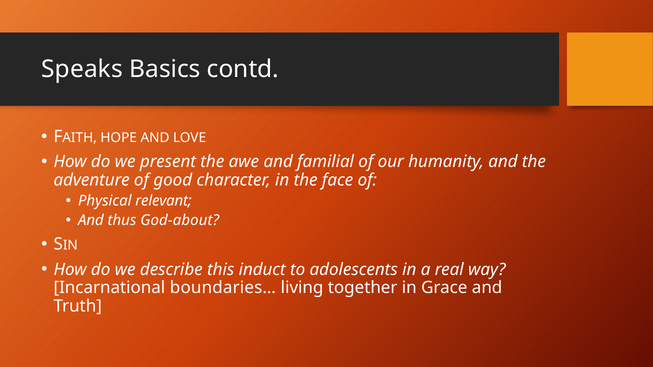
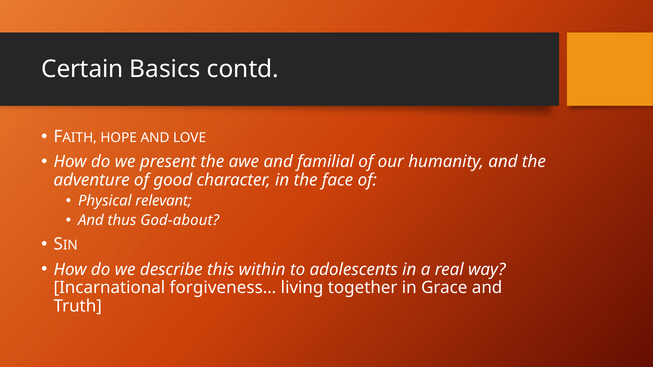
Speaks: Speaks -> Certain
induct: induct -> within
boundaries…: boundaries… -> forgiveness…
